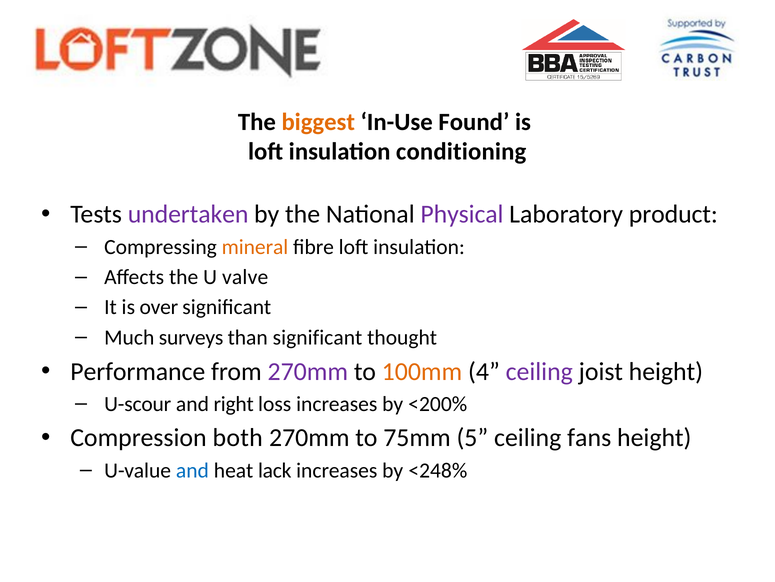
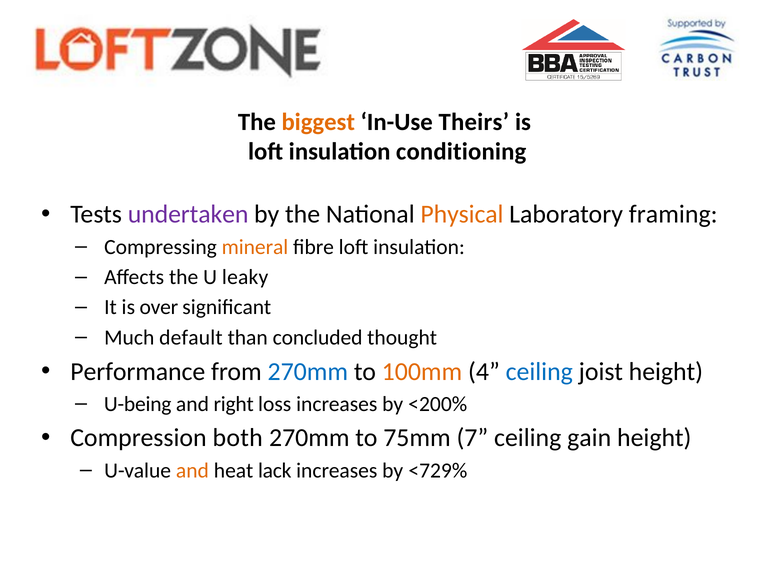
Found: Found -> Theirs
Physical colour: purple -> orange
product: product -> framing
valve: valve -> leaky
surveys: surveys -> default
than significant: significant -> concluded
270mm at (308, 371) colour: purple -> blue
ceiling at (539, 371) colour: purple -> blue
U-scour: U-scour -> U-being
5: 5 -> 7
fans: fans -> gain
and at (192, 470) colour: blue -> orange
<248%: <248% -> <729%
